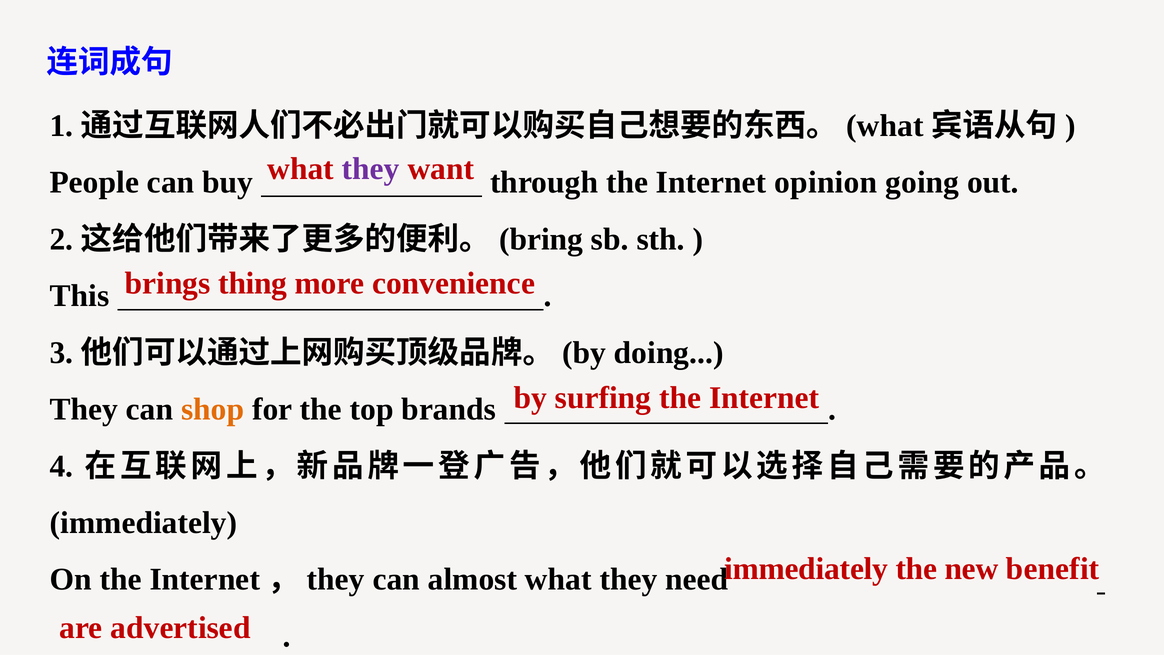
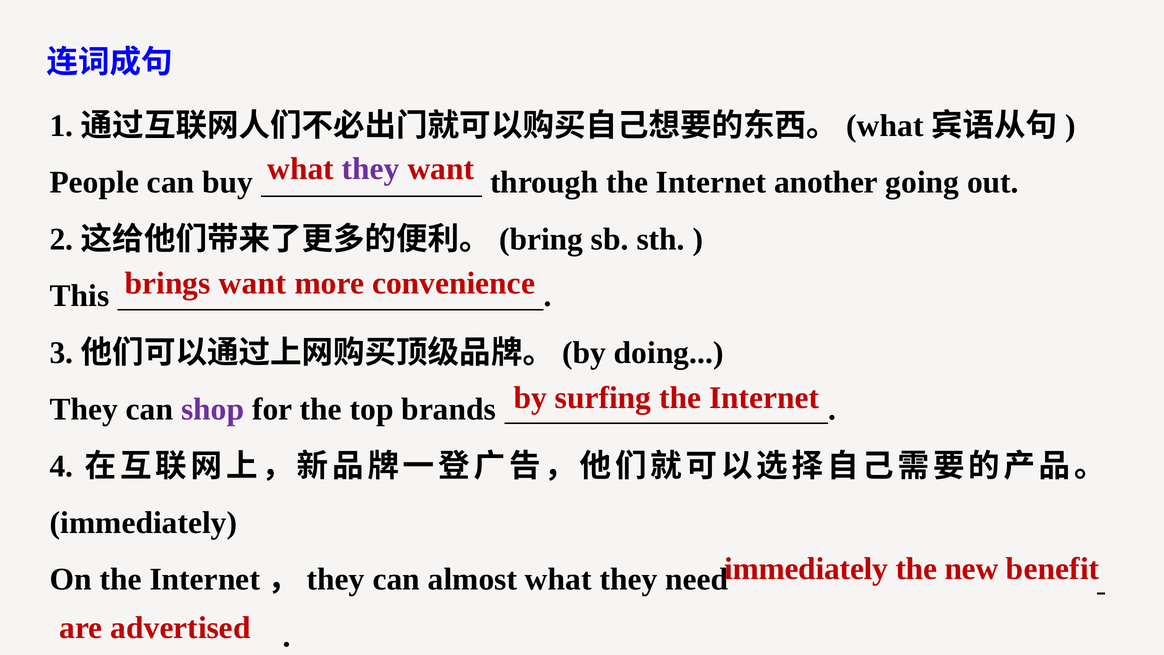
opinion: opinion -> another
brings thing: thing -> want
shop colour: orange -> purple
